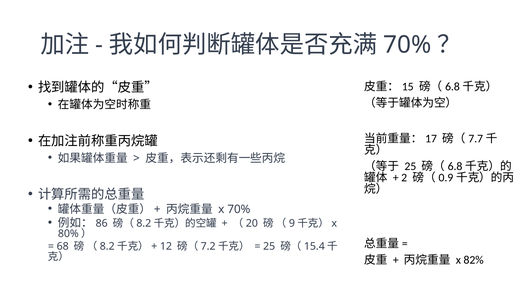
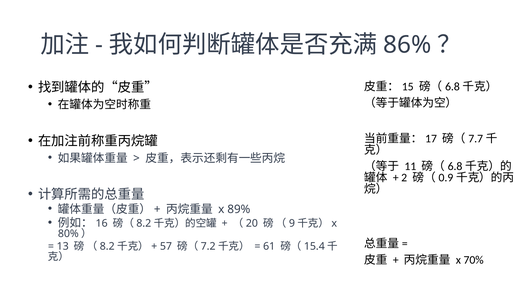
70% at (407, 45): 70% -> 86%
25 at (410, 166): 25 -> 11
x 70%: 70% -> 89%
86: 86 -> 16
68: 68 -> 13
12: 12 -> 57
25 at (269, 247): 25 -> 61
82%: 82% -> 70%
